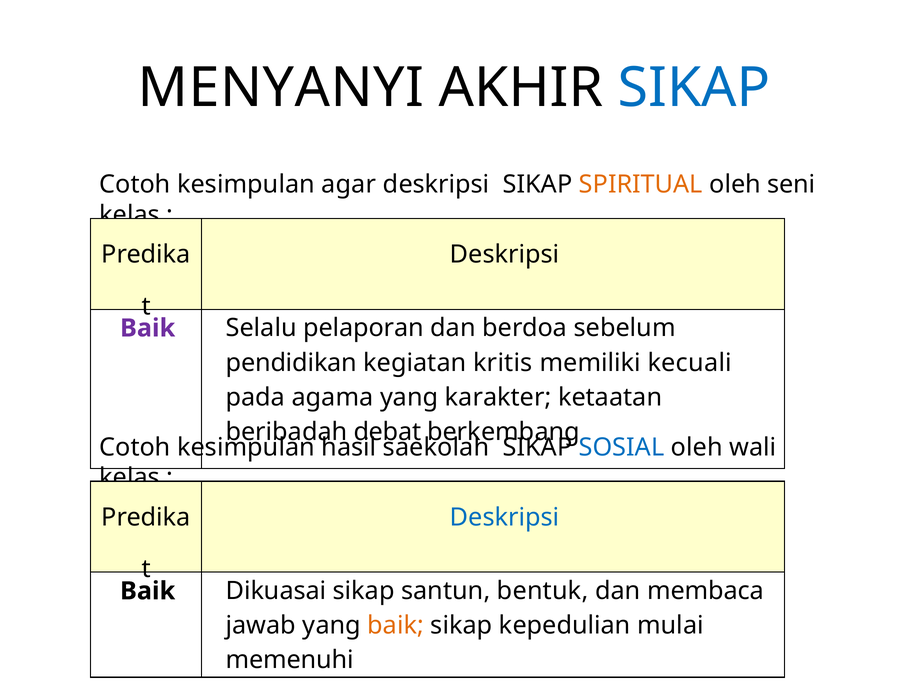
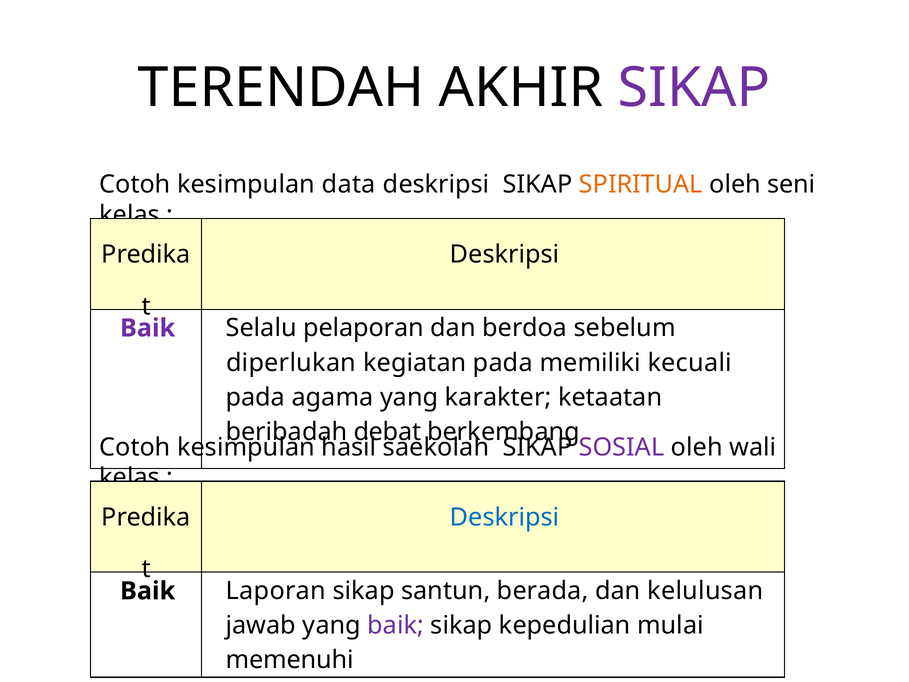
MENYANYI: MENYANYI -> TERENDAH
SIKAP at (694, 88) colour: blue -> purple
agar: agar -> data
pendidikan: pendidikan -> diperlukan
kegiatan kritis: kritis -> pada
SOSIAL colour: blue -> purple
Dikuasai: Dikuasai -> Laporan
bentuk: bentuk -> berada
membaca: membaca -> kelulusan
baik at (396, 625) colour: orange -> purple
